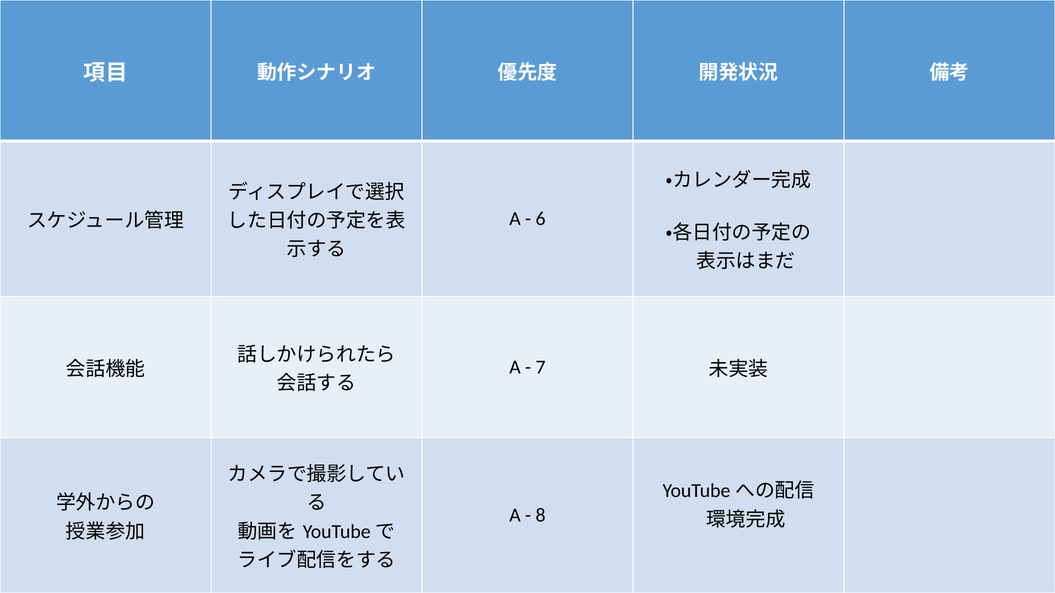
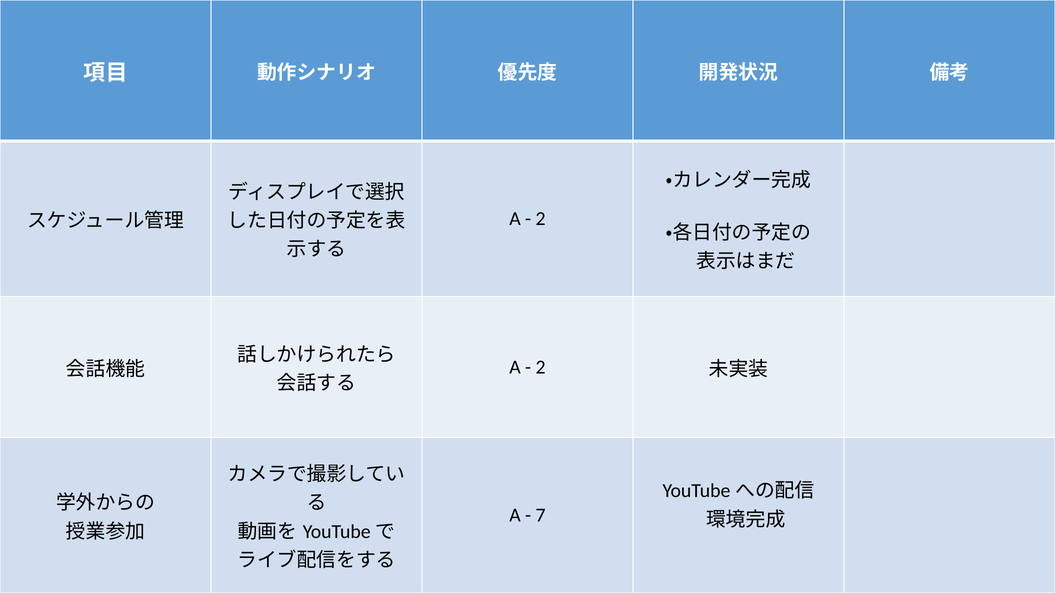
6 at (541, 219): 6 -> 2
7 at (541, 367): 7 -> 2
8: 8 -> 7
